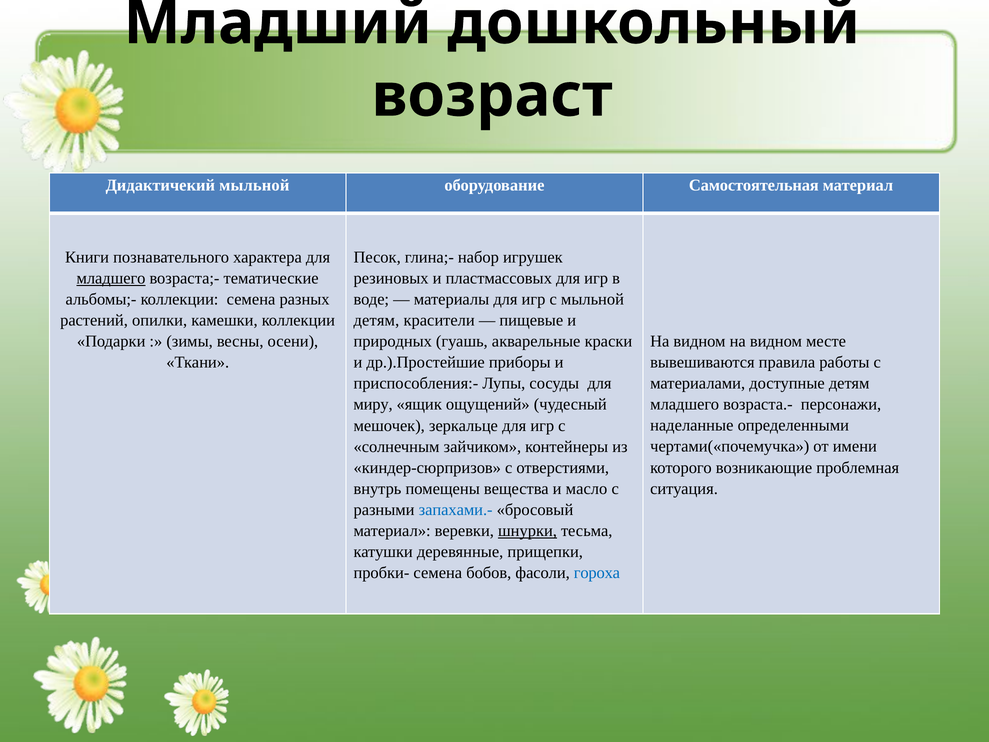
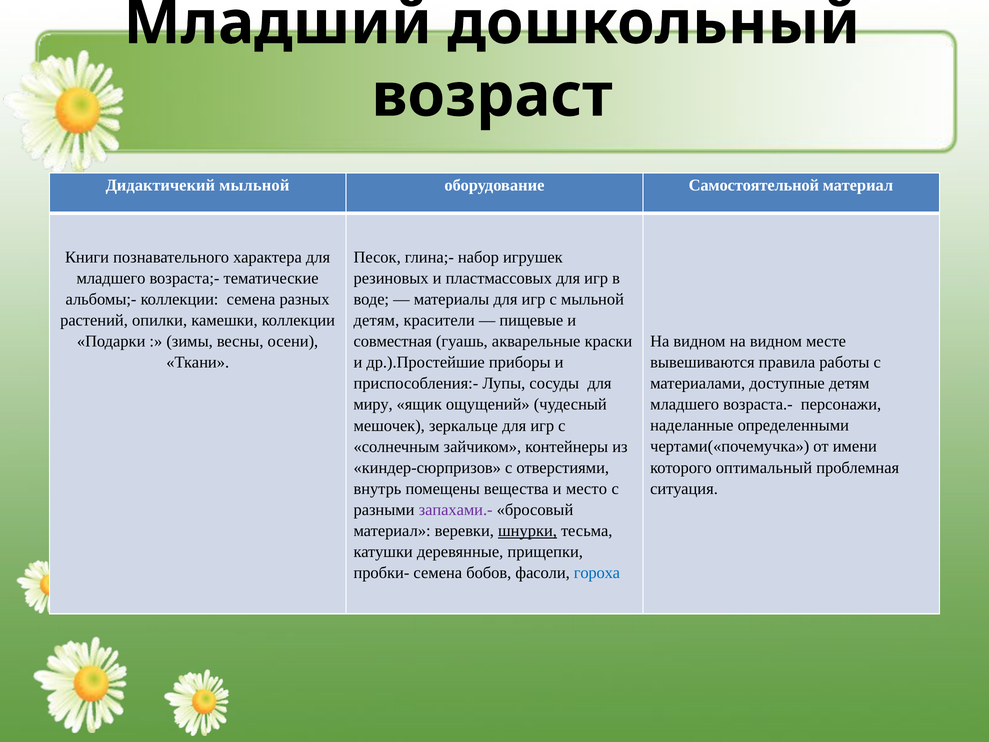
Самостоятельная: Самостоятельная -> Самостоятельной
младшего at (111, 278) underline: present -> none
природных: природных -> совместная
возникающие: возникающие -> оптимальный
масло: масло -> место
запахами.- colour: blue -> purple
